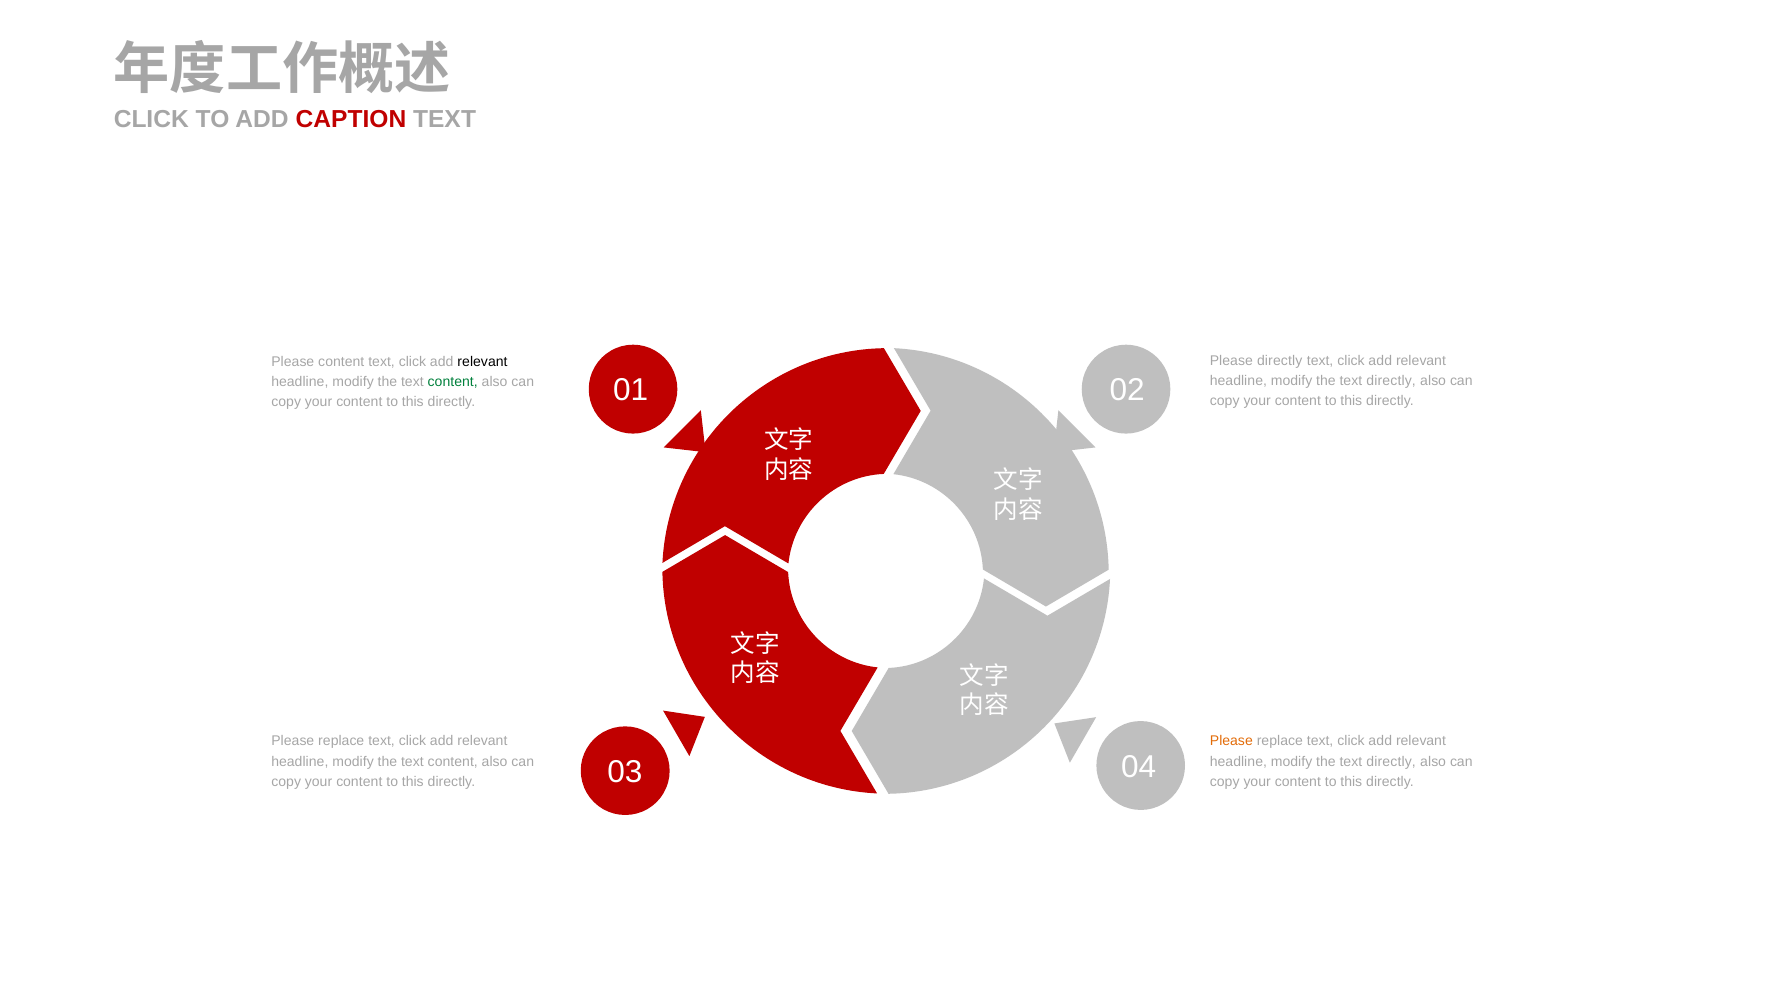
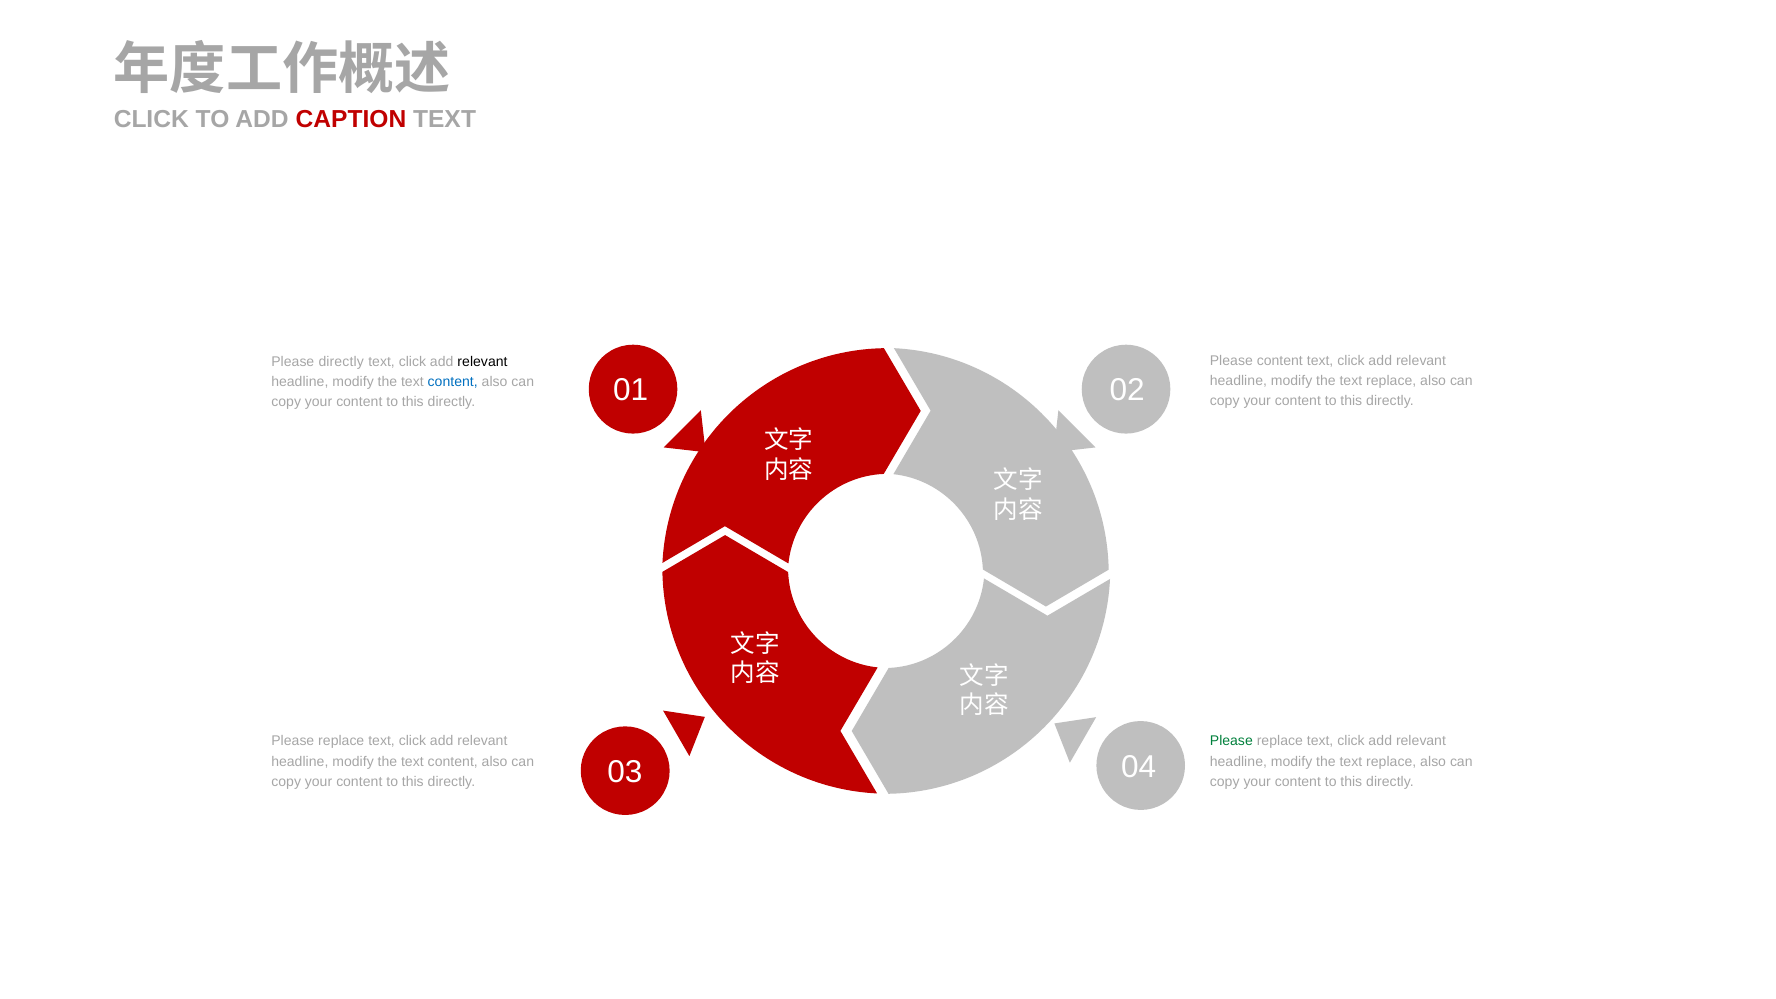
Please directly: directly -> content
Please content: content -> directly
directly at (1391, 381): directly -> replace
content at (453, 382) colour: green -> blue
Please at (1231, 741) colour: orange -> green
directly at (1391, 761): directly -> replace
